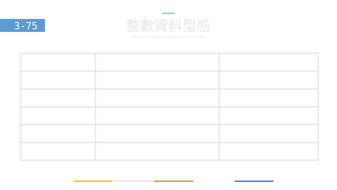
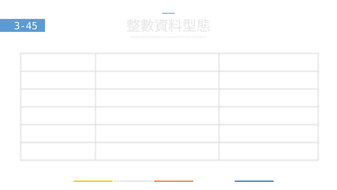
3-75: 3-75 -> 3-45
